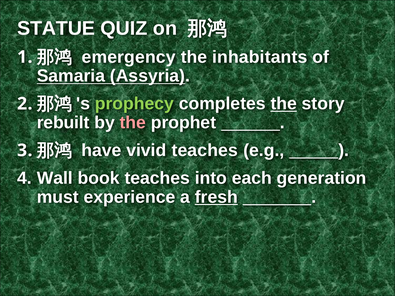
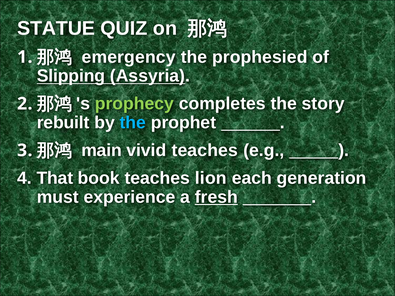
inhabitants: inhabitants -> prophesied
Samaria: Samaria -> Slipping
the at (284, 104) underline: present -> none
the at (133, 123) colour: pink -> light blue
have: have -> main
Wall: Wall -> That
into: into -> lion
